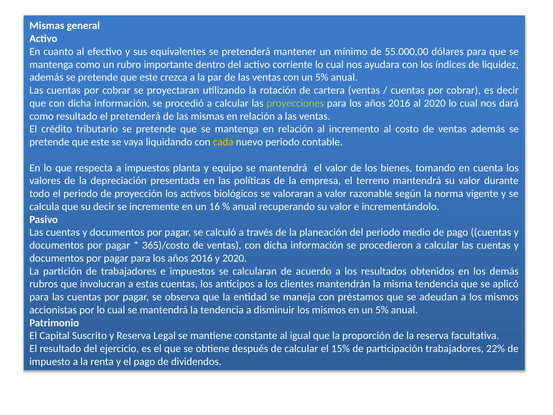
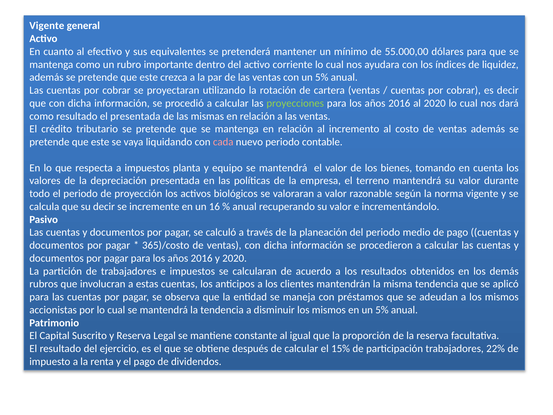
Mismas at (47, 26): Mismas -> Vigente
el pretenderá: pretenderá -> presentada
cada colour: yellow -> pink
